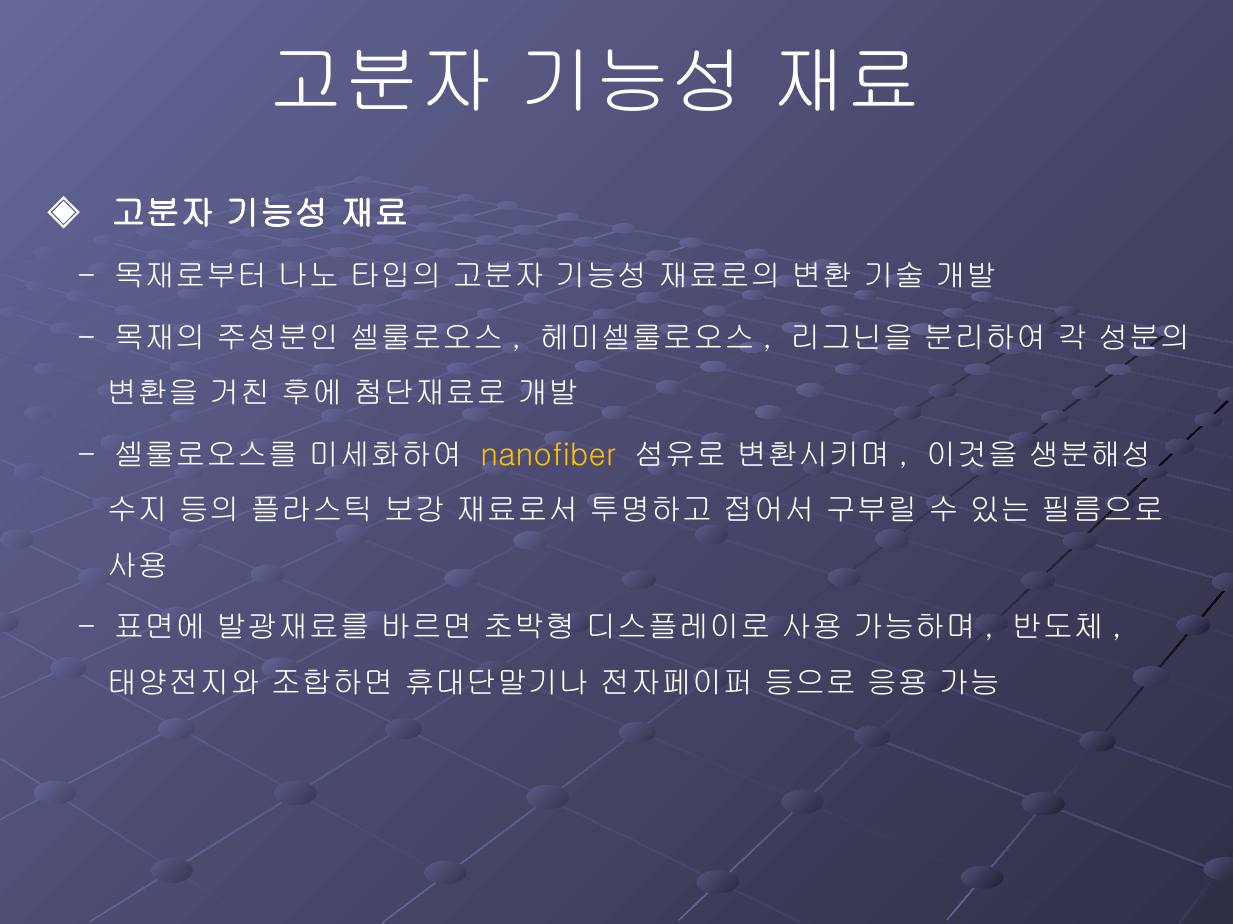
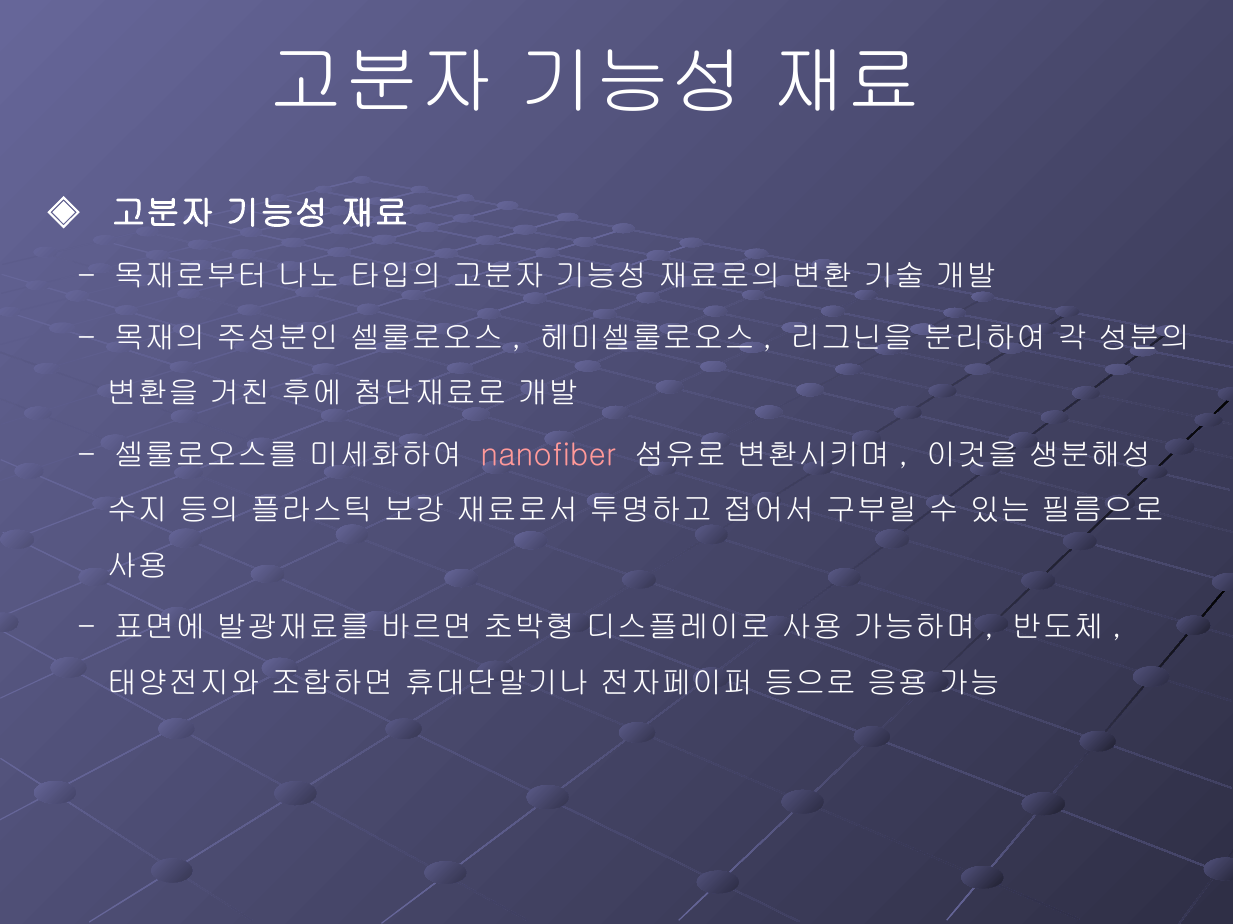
nanofiber colour: yellow -> pink
